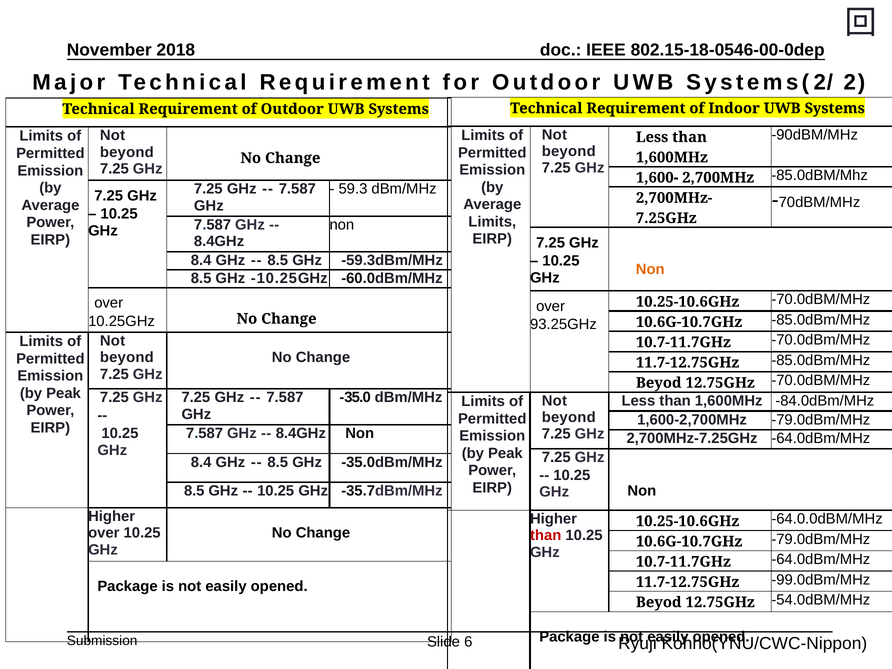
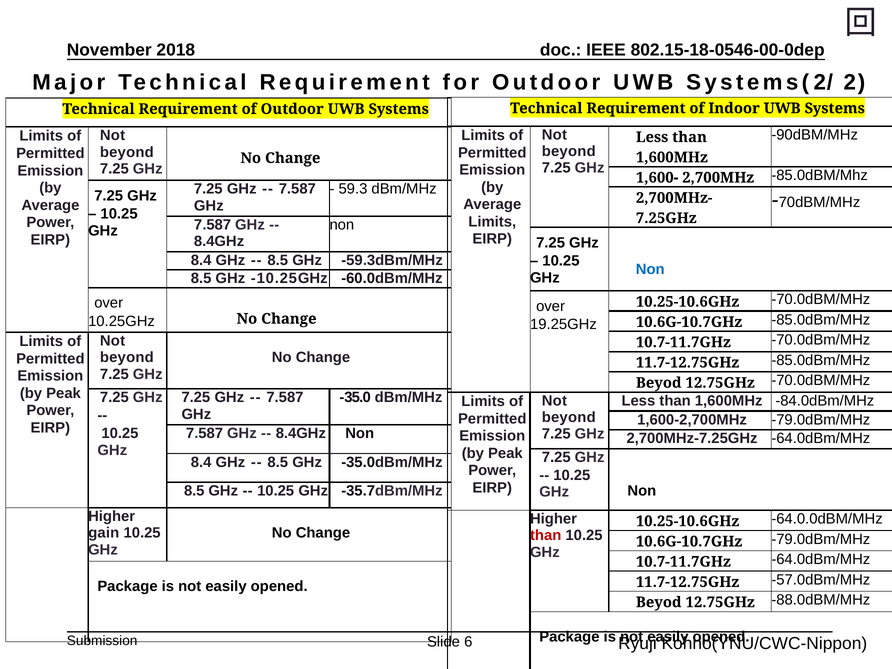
Non at (650, 269) colour: orange -> blue
93.25GHz: 93.25GHz -> 19.25GHz
over at (104, 533): over -> gain
-99.0dBm/MHz: -99.0dBm/MHz -> -57.0dBm/MHz
-54.0dBM/MHz: -54.0dBM/MHz -> -88.0dBM/MHz
